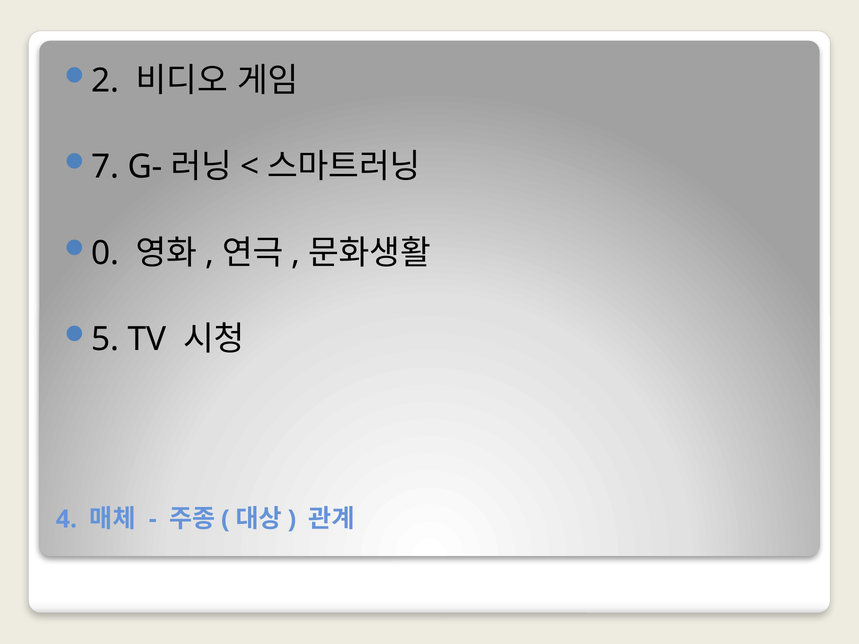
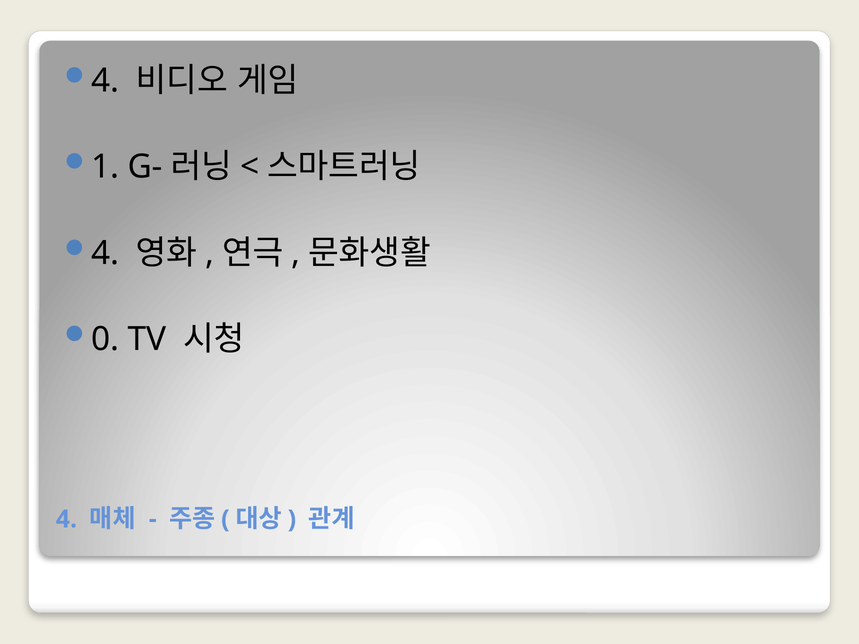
2 at (105, 81): 2 -> 4
7: 7 -> 1
0 at (105, 253): 0 -> 4
5: 5 -> 0
